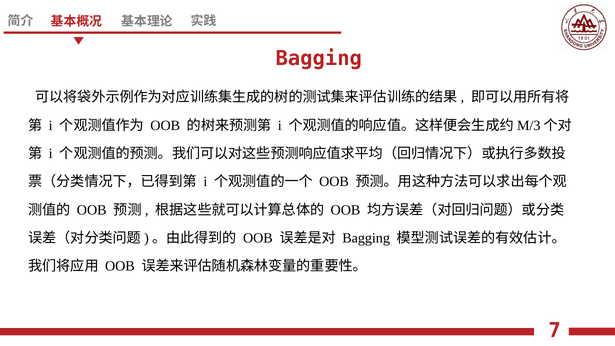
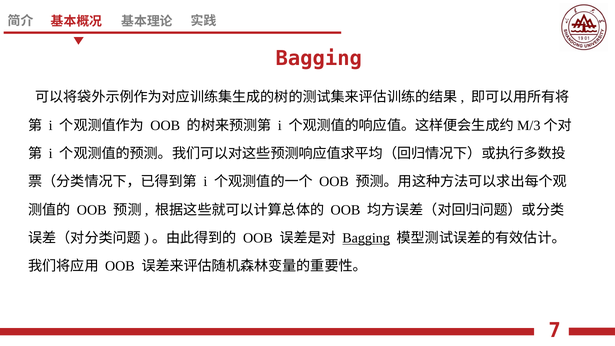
Bagging at (366, 238) underline: none -> present
